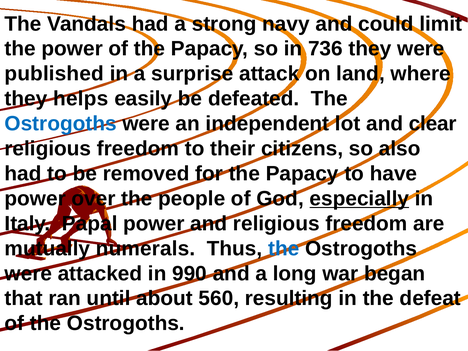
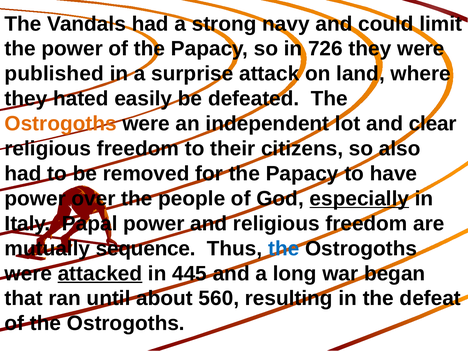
736: 736 -> 726
helps: helps -> hated
Ostrogoths at (61, 124) colour: blue -> orange
numerals: numerals -> sequence
attacked underline: none -> present
990: 990 -> 445
